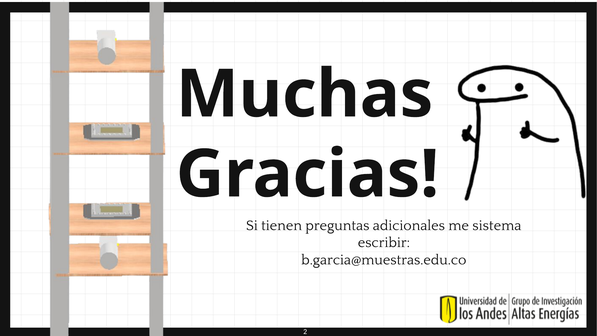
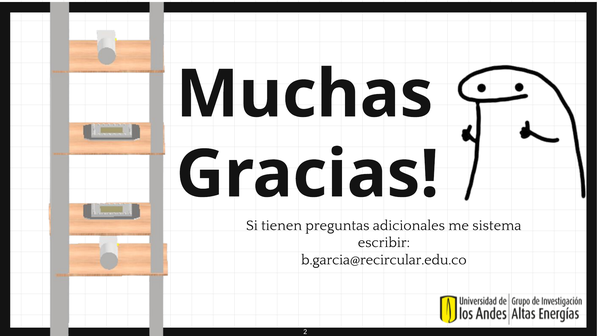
b.garcia@muestras.edu.co: b.garcia@muestras.edu.co -> b.garcia@recircular.edu.co
